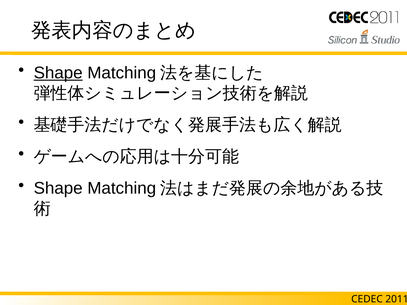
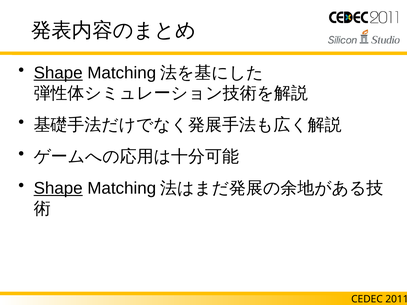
Shape at (58, 188) underline: none -> present
